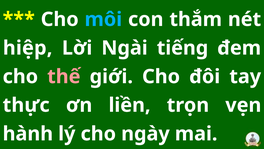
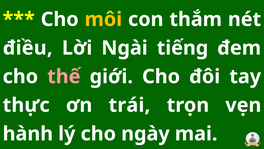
môi colour: light blue -> yellow
hiệp: hiệp -> điều
liền: liền -> trái
